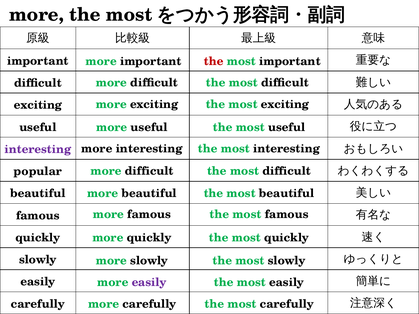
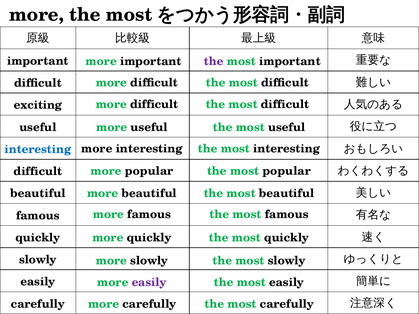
the at (214, 61) colour: red -> purple
exciting at (154, 104): exciting -> difficult
exciting at (285, 104): exciting -> difficult
interesting at (38, 149) colour: purple -> blue
difficult at (149, 171): difficult -> popular
difficult at (287, 171): difficult -> popular
popular at (38, 172): popular -> difficult
